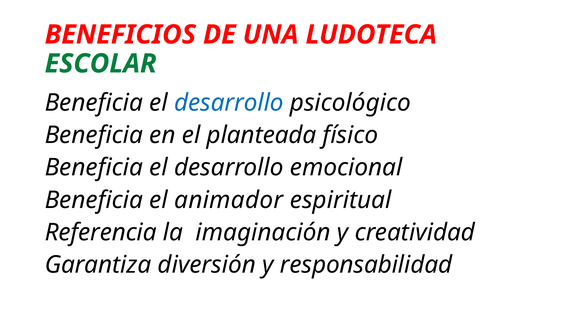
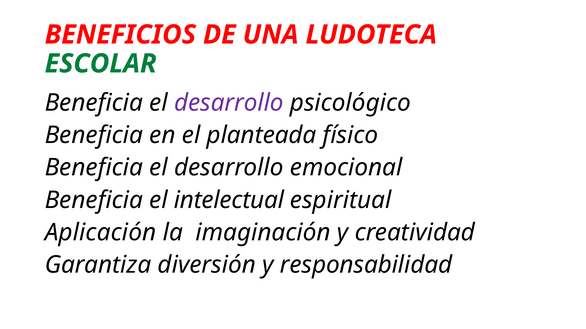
desarrollo at (229, 103) colour: blue -> purple
animador: animador -> intelectual
Referencia: Referencia -> Aplicación
